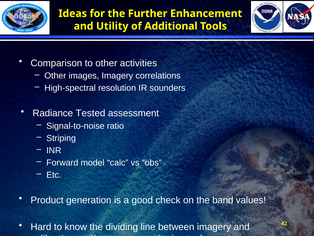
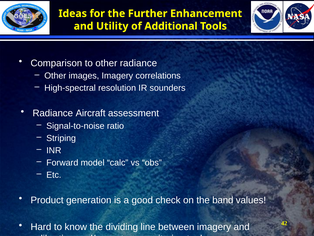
other activities: activities -> radiance
Tested: Tested -> Aircraft
